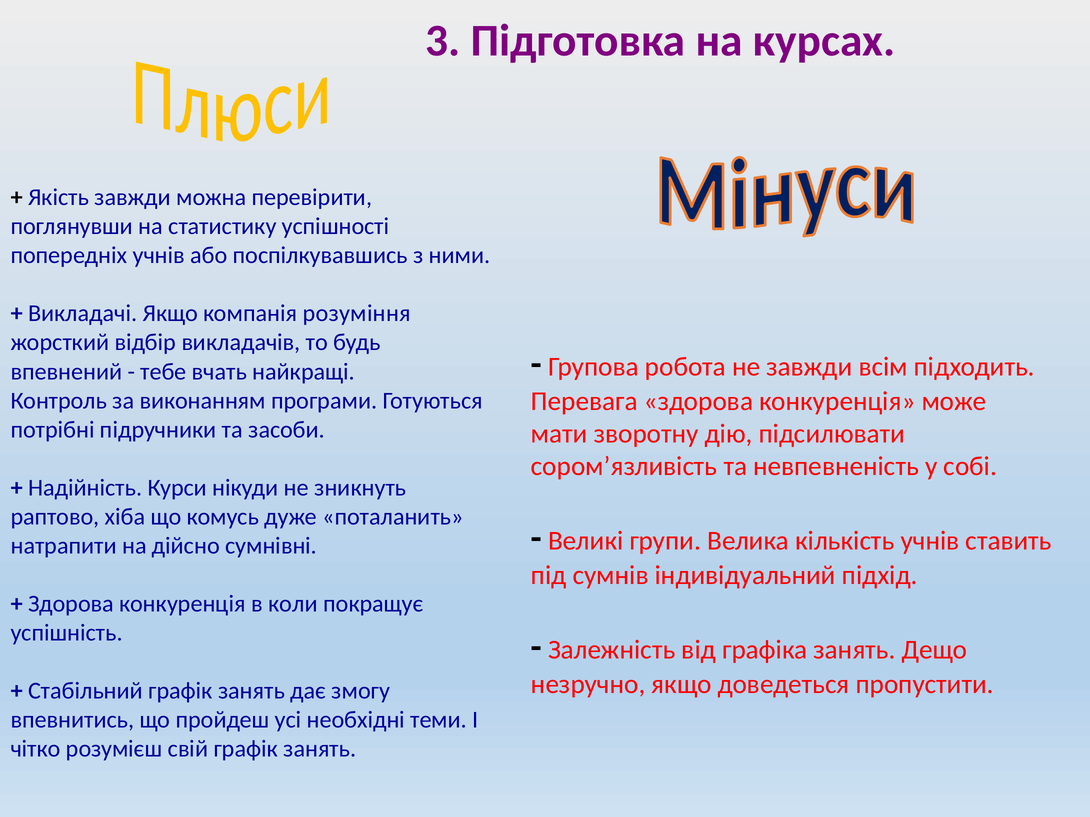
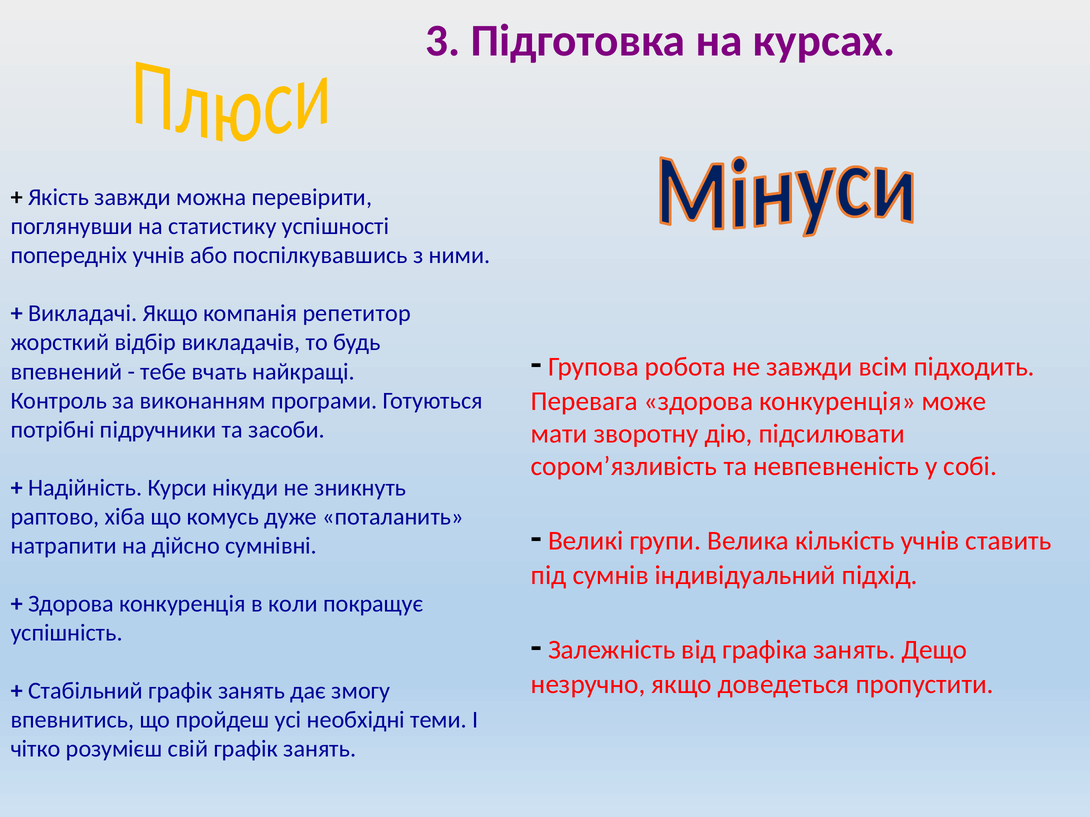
розуміння: розуміння -> репетитор
